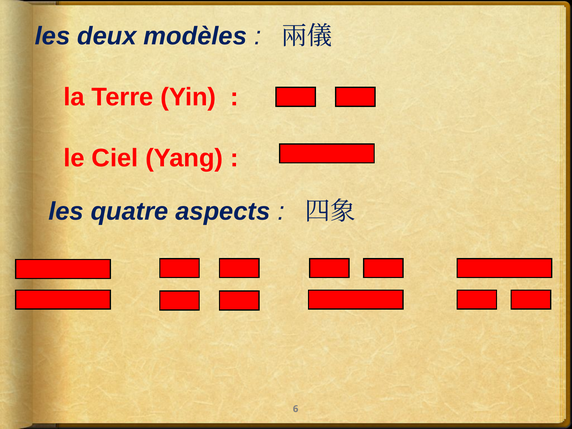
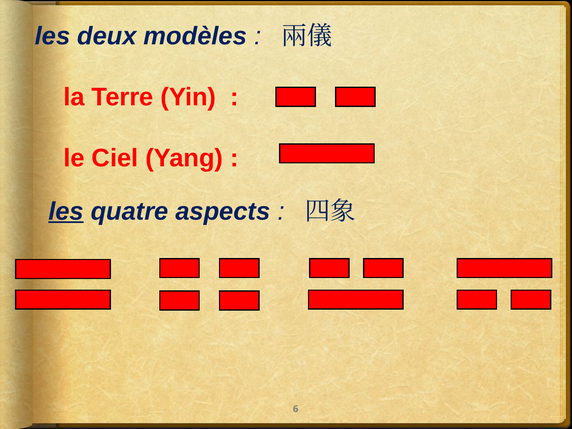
les at (66, 211) underline: none -> present
